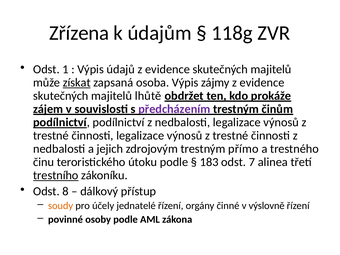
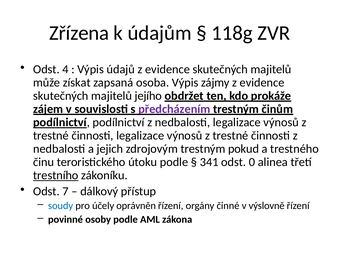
1: 1 -> 4
získat underline: present -> none
lhůtě: lhůtě -> jejího
přímo: přímo -> pokud
183: 183 -> 341
7: 7 -> 0
8: 8 -> 7
soudy colour: orange -> blue
jednatelé: jednatelé -> oprávněn
